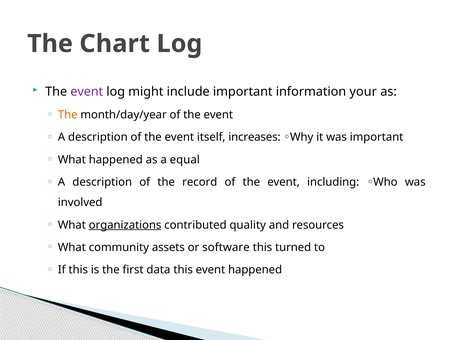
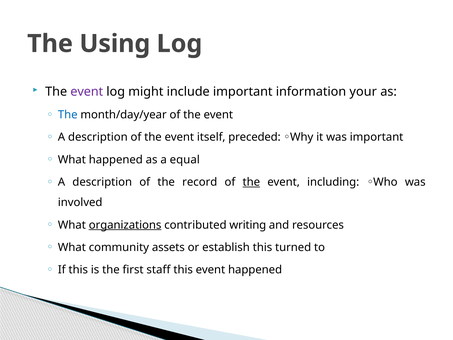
Chart: Chart -> Using
The at (68, 115) colour: orange -> blue
increases: increases -> preceded
the at (251, 182) underline: none -> present
quality: quality -> writing
software: software -> establish
data: data -> staff
